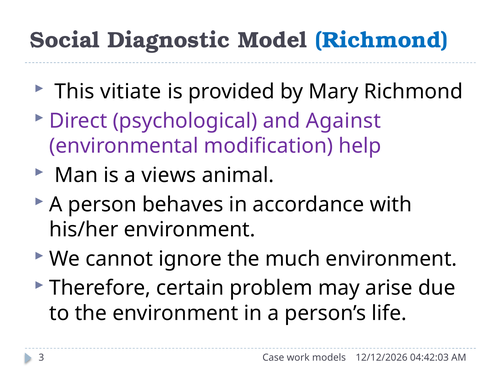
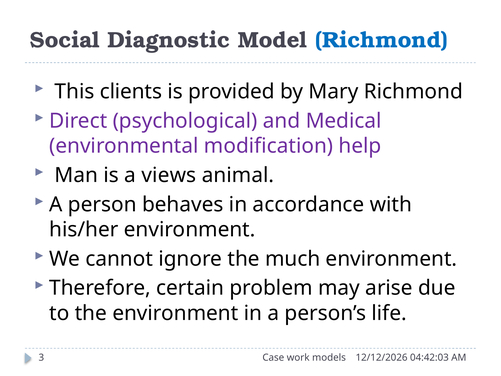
vitiate: vitiate -> clients
Against: Against -> Medical
